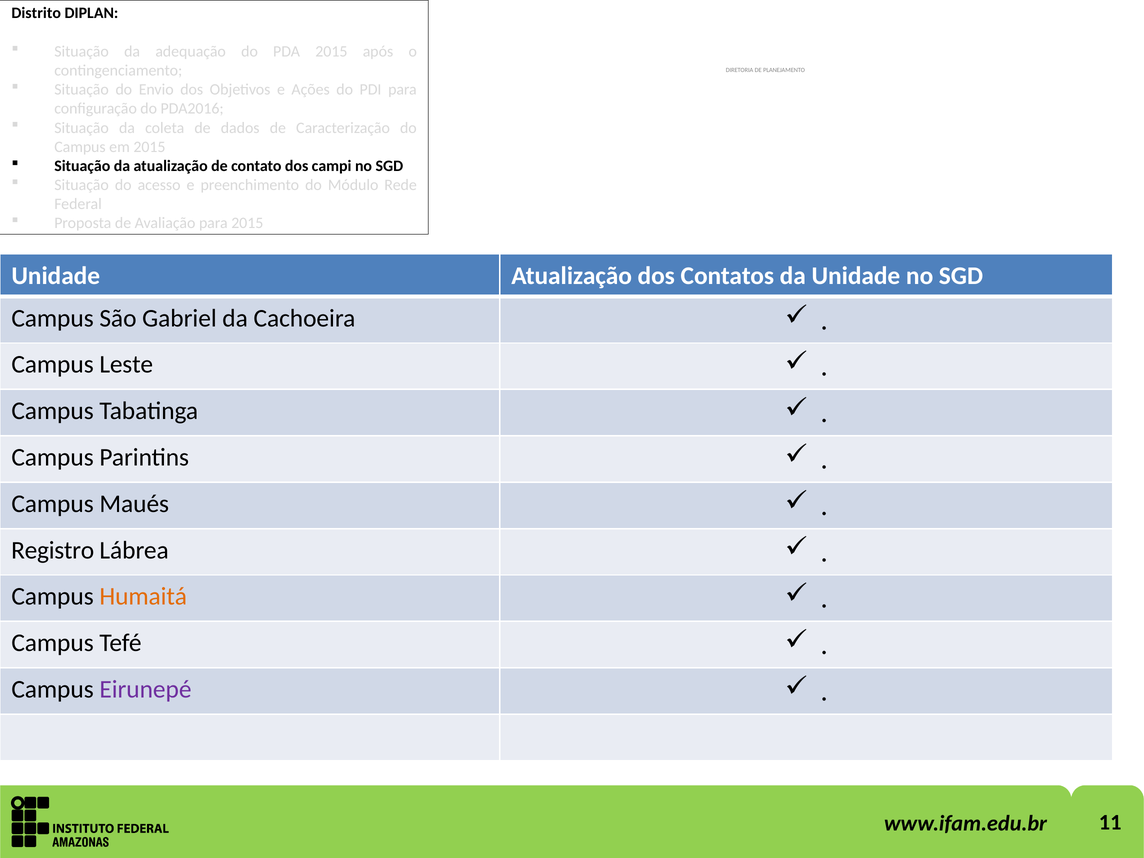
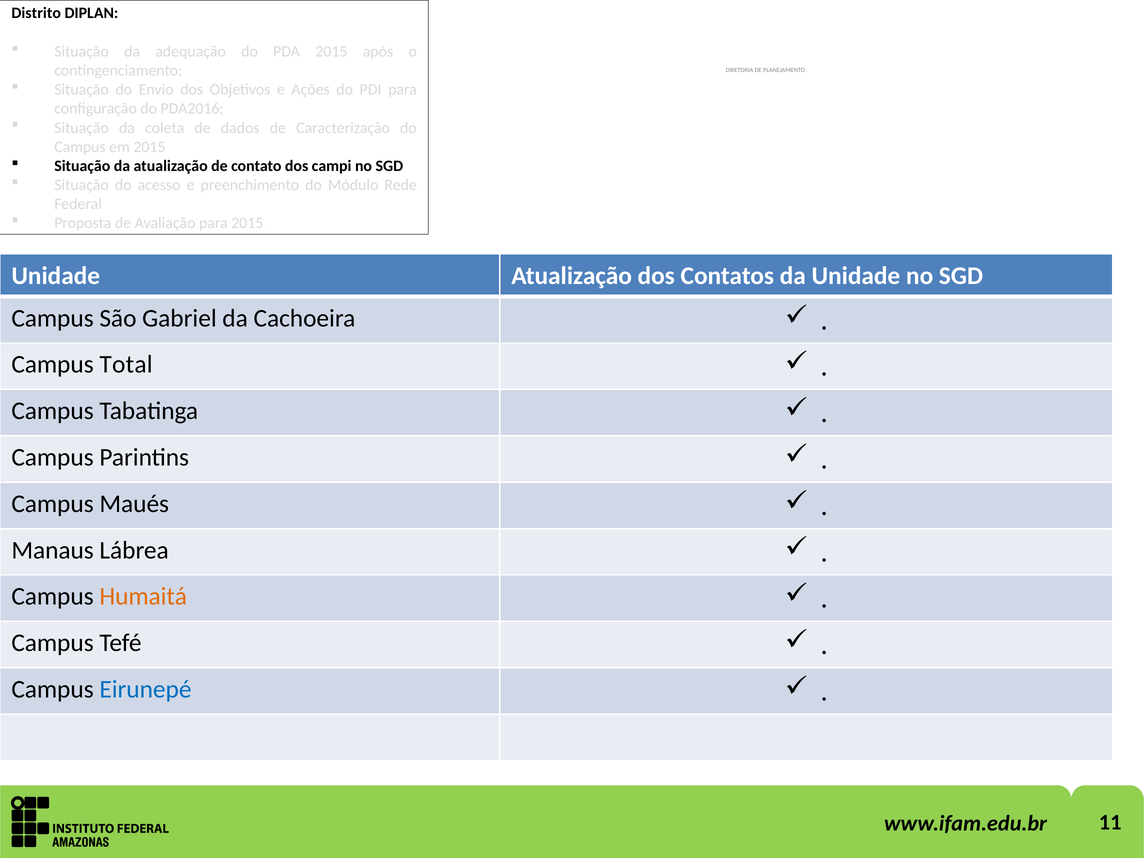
Leste: Leste -> Total
Registro: Registro -> Manaus
Eirunepé colour: purple -> blue
